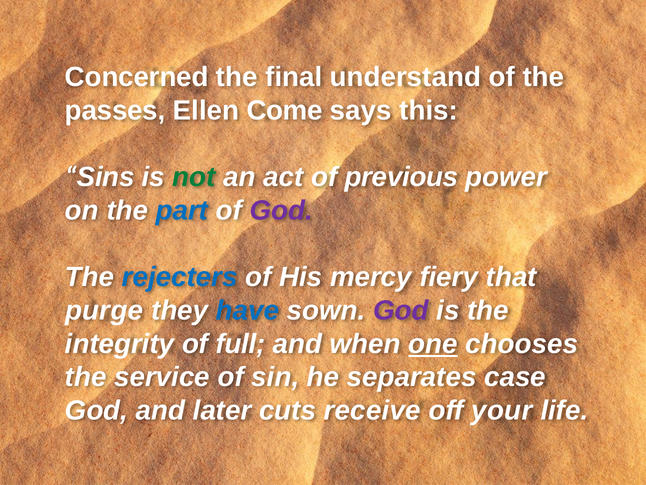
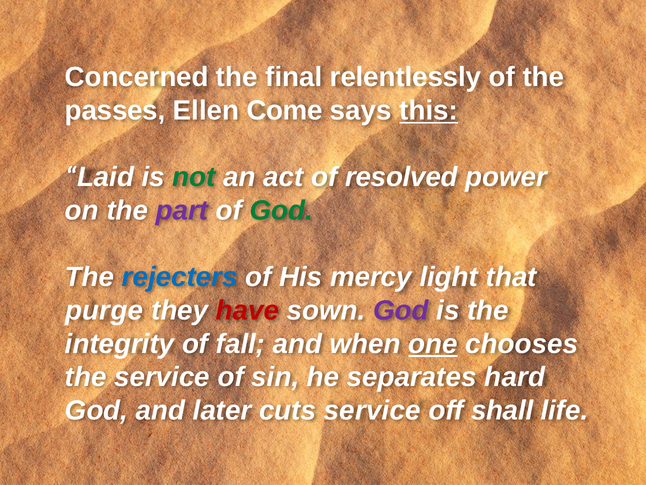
understand: understand -> relentlessly
this underline: none -> present
Sins: Sins -> Laid
previous: previous -> resolved
part colour: blue -> purple
God at (281, 210) colour: purple -> green
fiery: fiery -> light
have colour: blue -> red
full: full -> fall
case: case -> hard
cuts receive: receive -> service
your: your -> shall
